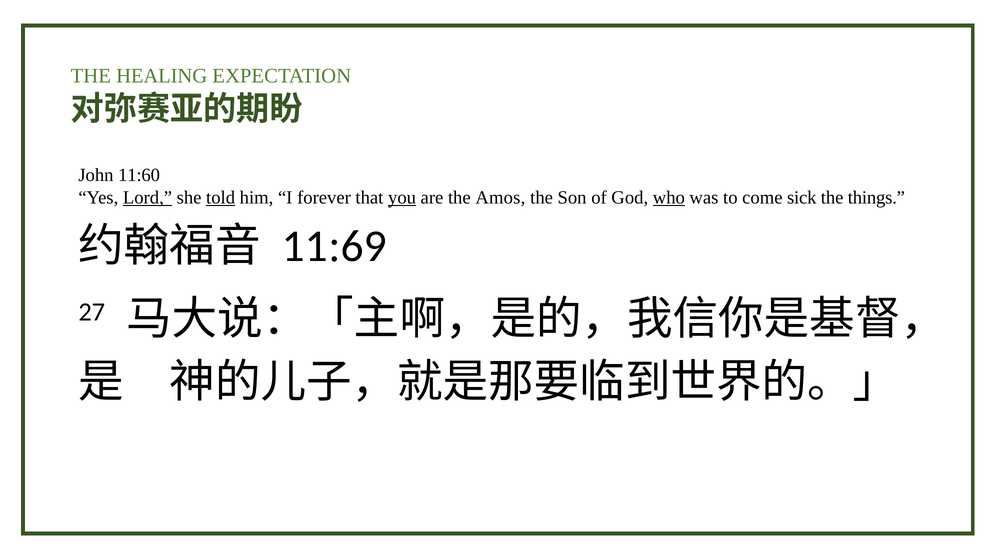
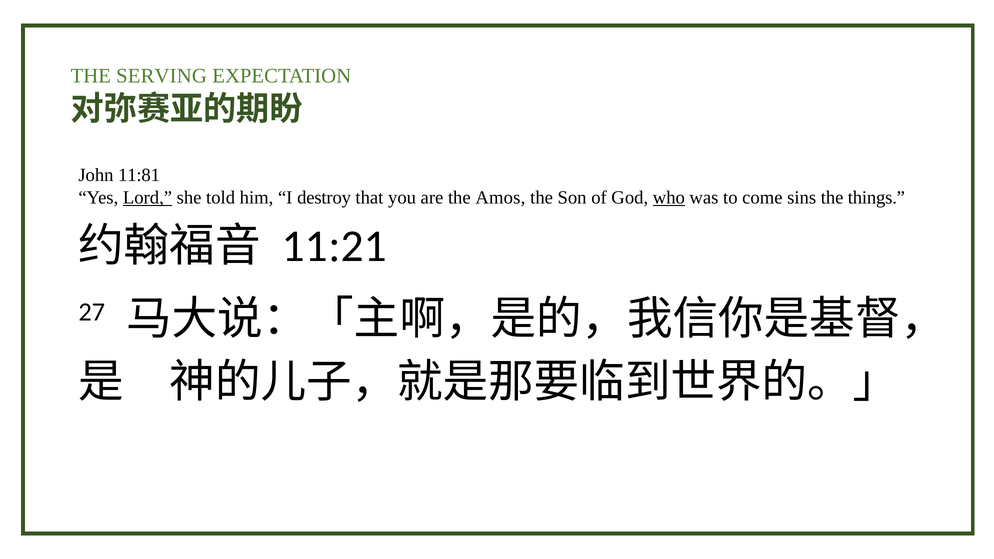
HEALING: HEALING -> SERVING
11:60: 11:60 -> 11:81
told underline: present -> none
forever: forever -> destroy
you underline: present -> none
sick: sick -> sins
69: 69 -> 21
